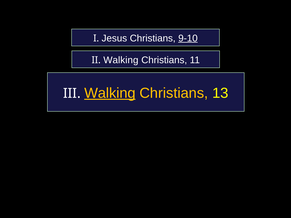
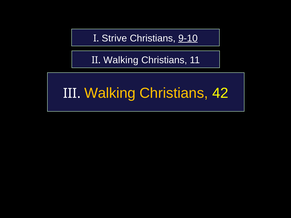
Jesus: Jesus -> Strive
Walking at (110, 93) underline: present -> none
13: 13 -> 42
